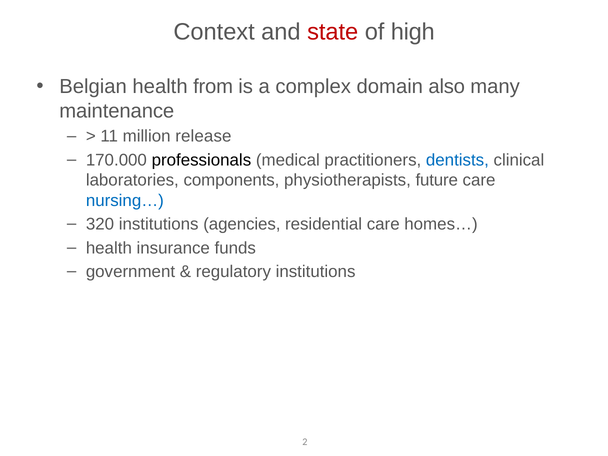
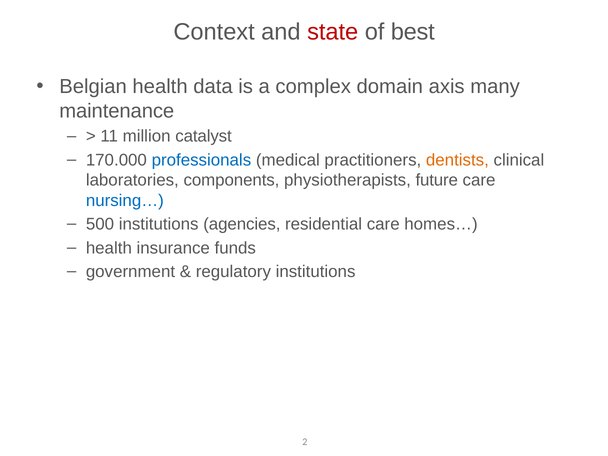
high: high -> best
from: from -> data
also: also -> axis
release: release -> catalyst
professionals colour: black -> blue
dentists colour: blue -> orange
320: 320 -> 500
